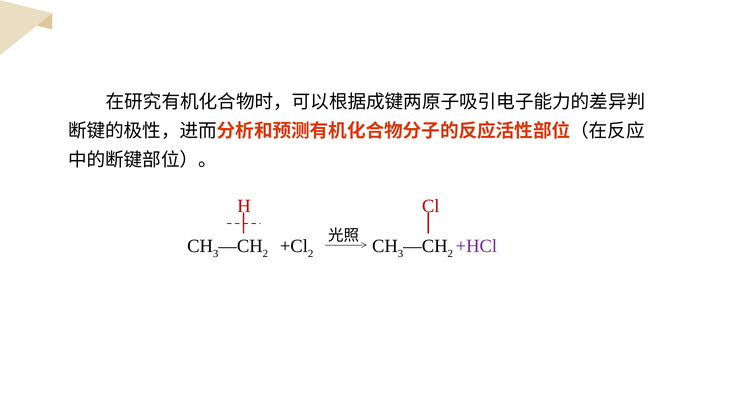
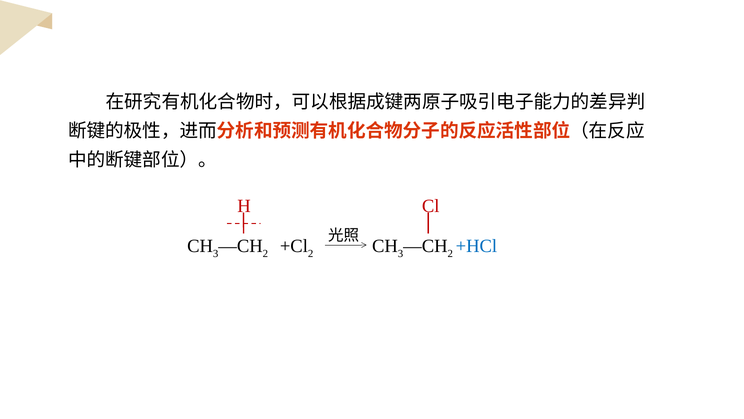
+HCl colour: purple -> blue
